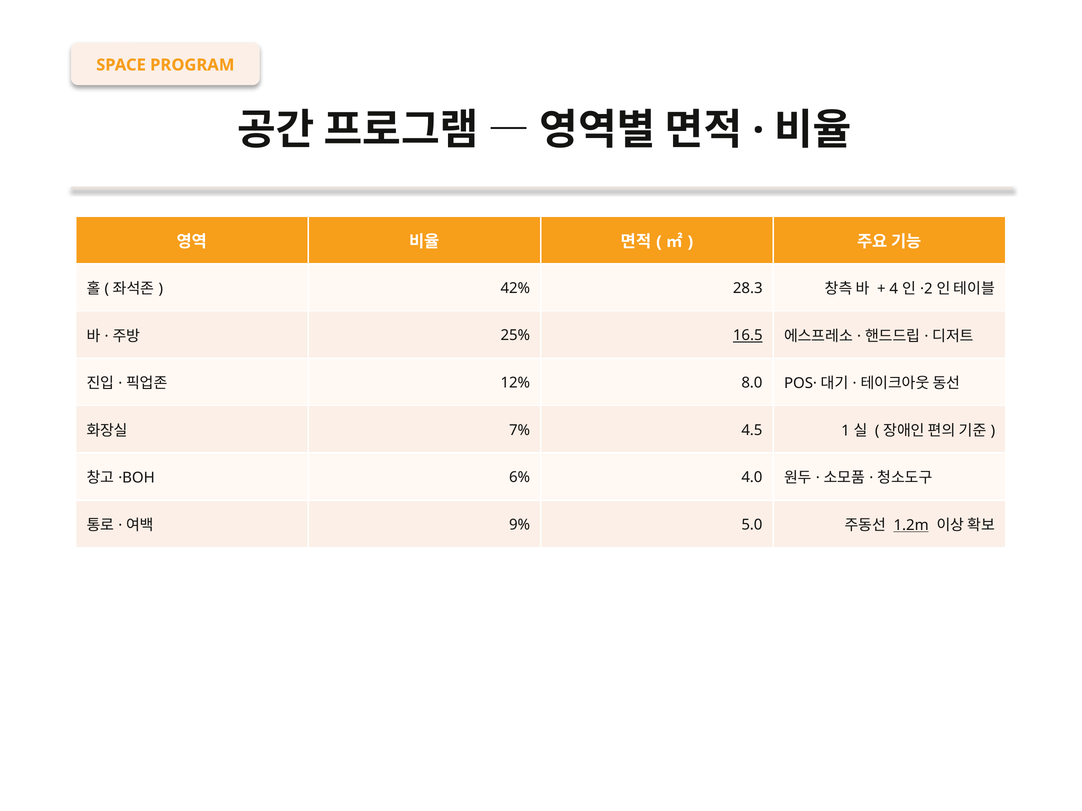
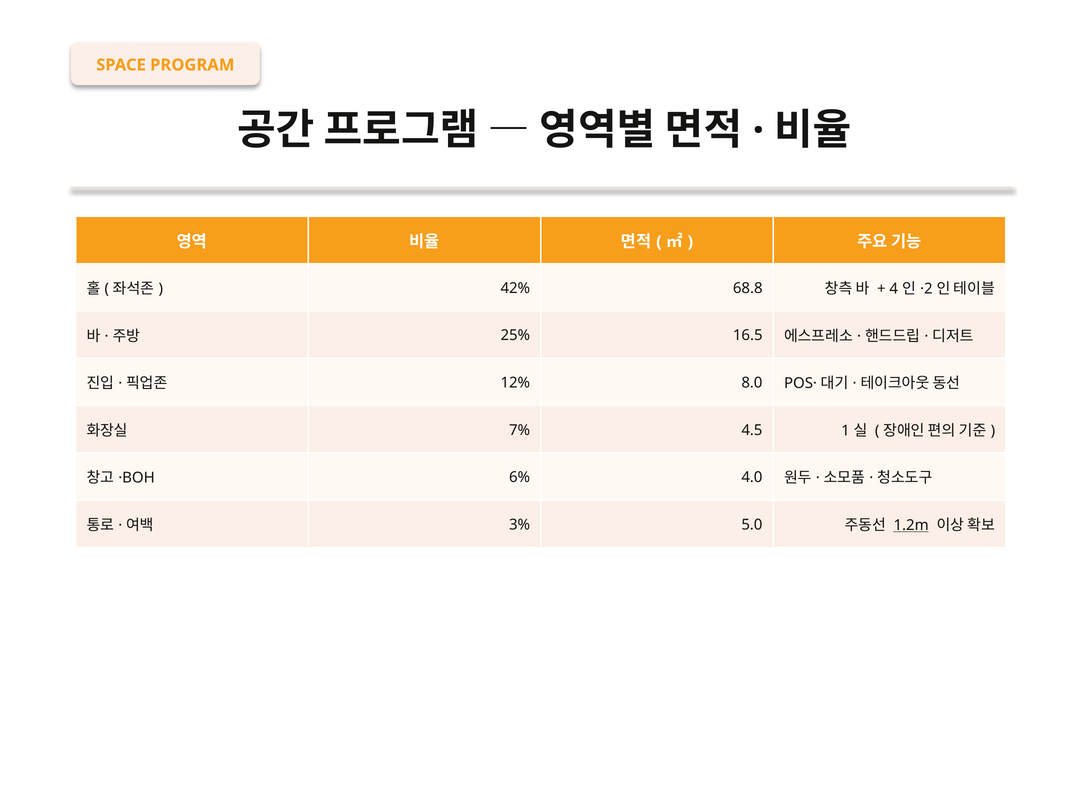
28.3: 28.3 -> 68.8
16.5 underline: present -> none
9%: 9% -> 3%
